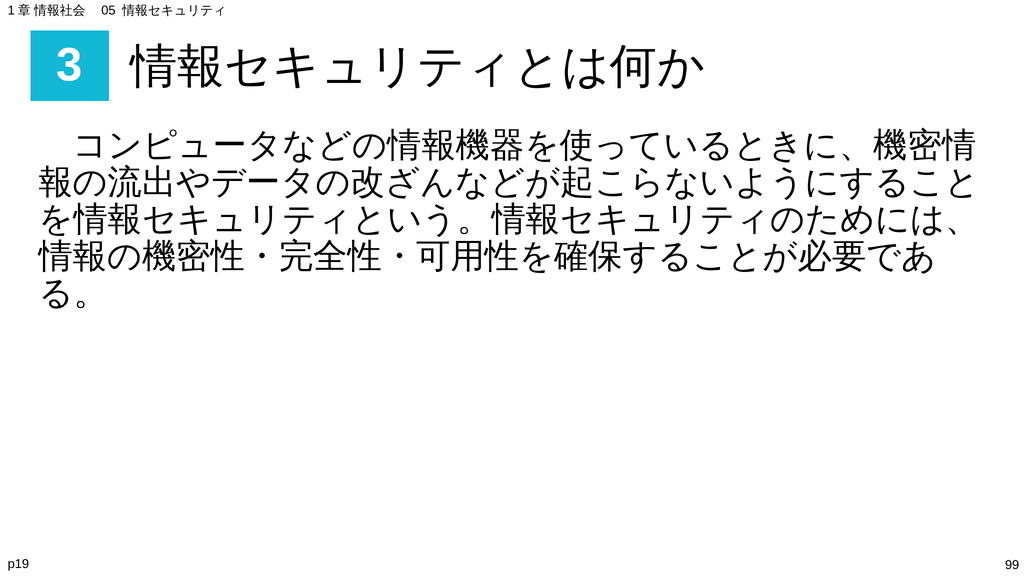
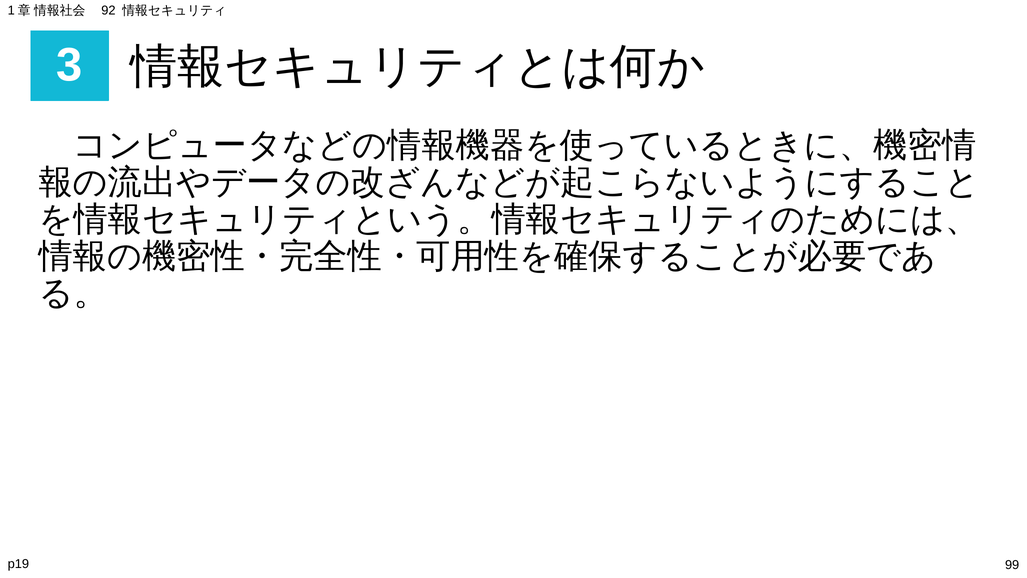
05: 05 -> 92
